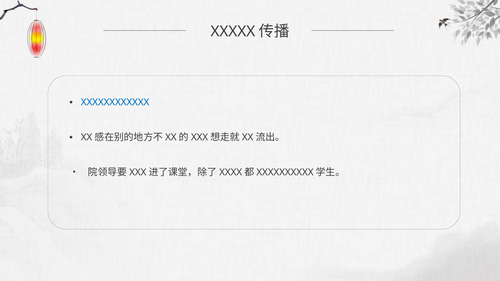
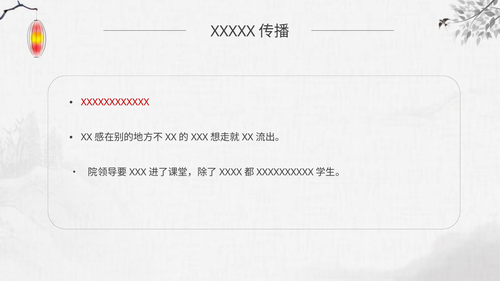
XXXXXXXXXXXX colour: blue -> red
